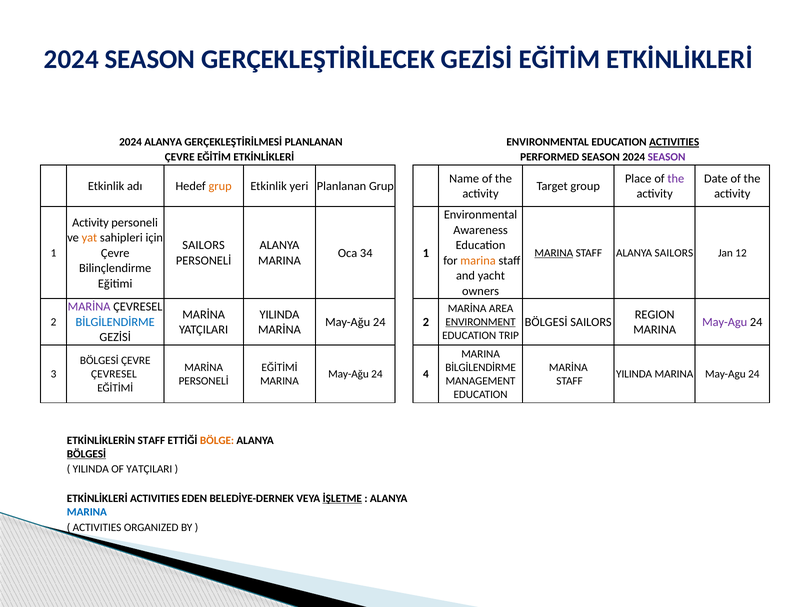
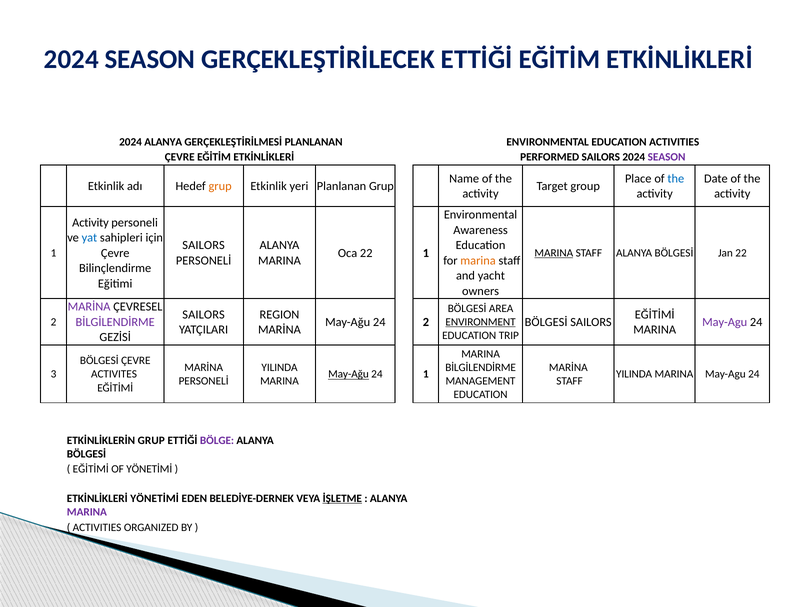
GERÇEKLEŞTİRİLECEK GEZİSİ: GEZİSİ -> ETTİĞİ
ACTIVITIES at (674, 142) underline: present -> none
PERFORMED SEASON: SEASON -> SAILORS
the at (676, 179) colour: purple -> blue
yat colour: orange -> blue
Oca 34: 34 -> 22
STAFF ALANYA SAILORS: SAILORS -> BÖLGESİ
Jan 12: 12 -> 22
MARİNA at (467, 309): MARİNA -> BÖLGESİ
MARİNA at (204, 315): MARİNA -> SAILORS
YILINDA at (279, 315): YILINDA -> REGION
REGION at (655, 315): REGION -> EĞİTİMİ
BİLGİLENDİRME at (115, 322) colour: blue -> purple
EĞİTİMİ at (279, 368): EĞİTİMİ -> YILINDA
ÇEVRESEL at (114, 375): ÇEVRESEL -> ACTIVITES
May-Ağu at (348, 375) underline: none -> present
24 4: 4 -> 1
ETKİNLİKLERİN STAFF: STAFF -> GRUP
BÖLGE colour: orange -> purple
BÖLGESİ at (86, 454) underline: present -> none
YILINDA at (91, 470): YILINDA -> EĞİTİMİ
OF YATÇILARI: YATÇILARI -> YÖNETİMİ
ETKİNLİKLERİ ACTIVITIES: ACTIVITIES -> YÖNETİMİ
MARINA at (87, 513) colour: blue -> purple
